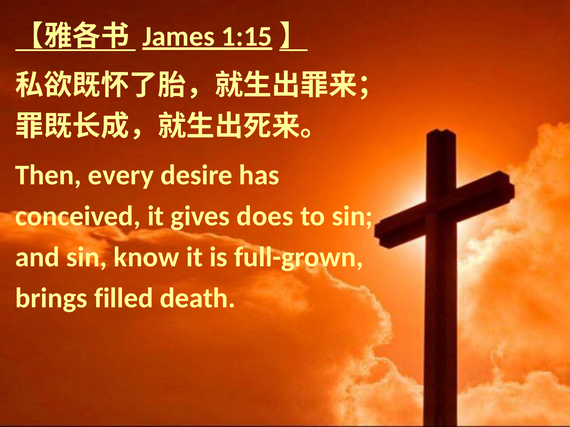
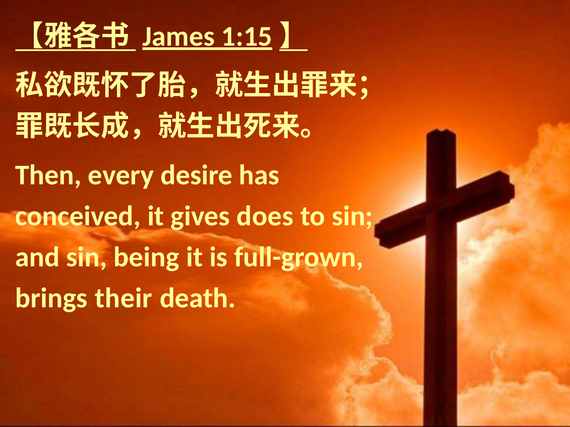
know: know -> being
filled: filled -> their
